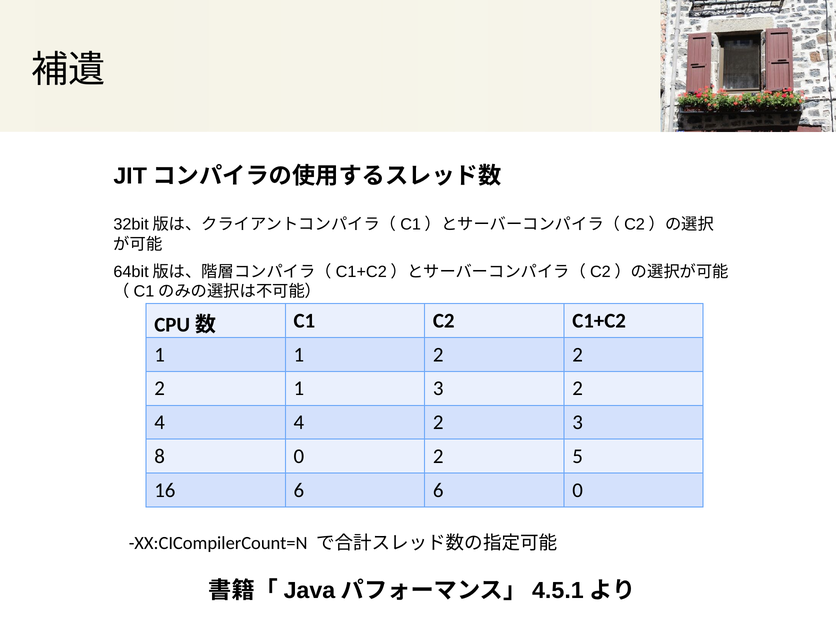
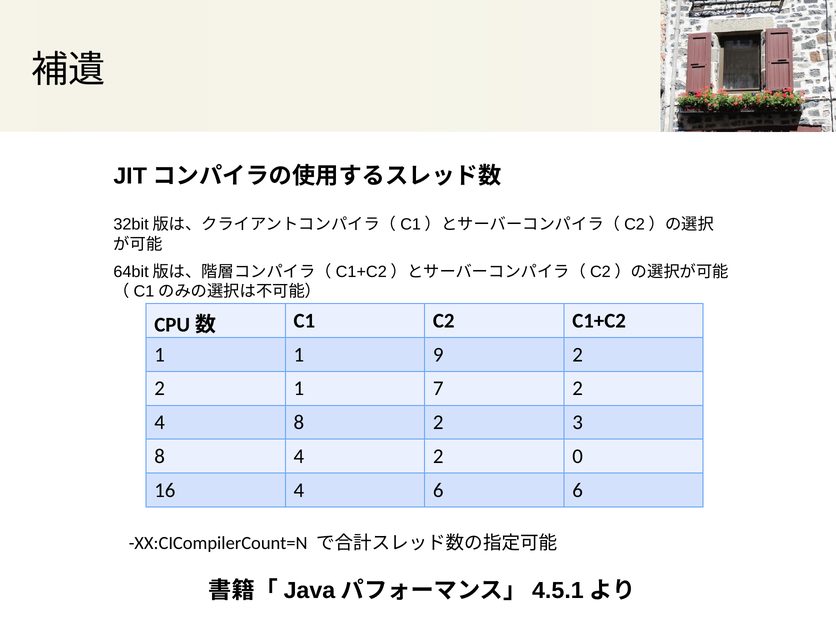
1 2: 2 -> 9
1 3: 3 -> 7
4 4: 4 -> 8
8 0: 0 -> 4
5: 5 -> 0
16 6: 6 -> 4
6 0: 0 -> 6
